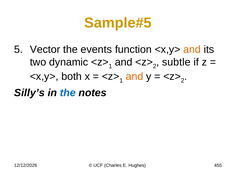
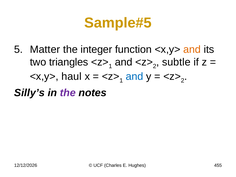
Vector: Vector -> Matter
events: events -> integer
dynamic: dynamic -> triangles
both: both -> haul
and at (134, 76) colour: orange -> blue
the at (68, 93) colour: blue -> purple
